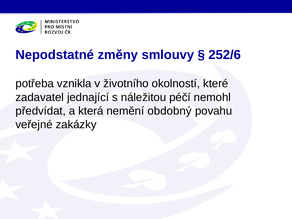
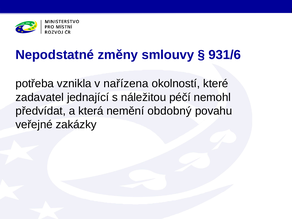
252/6: 252/6 -> 931/6
životního: životního -> nařízena
